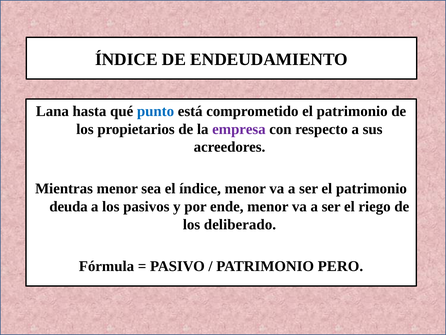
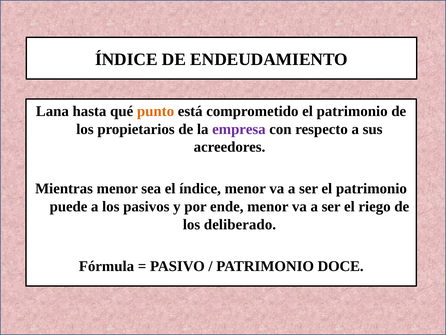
punto colour: blue -> orange
deuda: deuda -> puede
PERO: PERO -> DOCE
